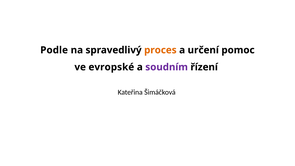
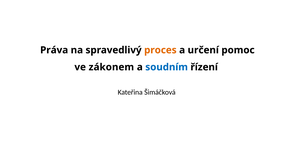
Podle: Podle -> Práva
evropské: evropské -> zákonem
soudním colour: purple -> blue
